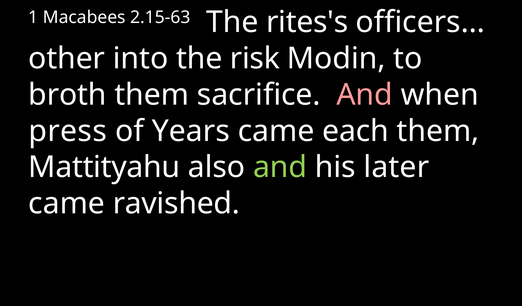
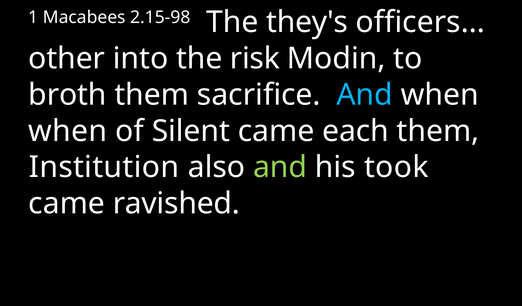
2.15-63: 2.15-63 -> 2.15-98
rites's: rites's -> they's
And at (365, 95) colour: pink -> light blue
press at (68, 131): press -> when
Years: Years -> Silent
Mattityahu: Mattityahu -> Institution
later: later -> took
